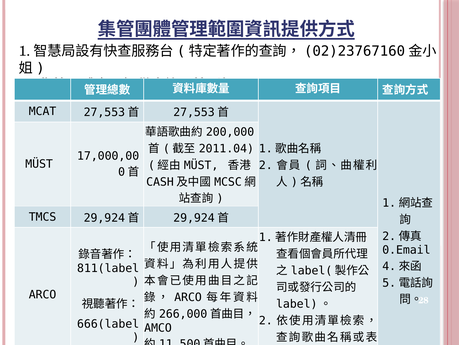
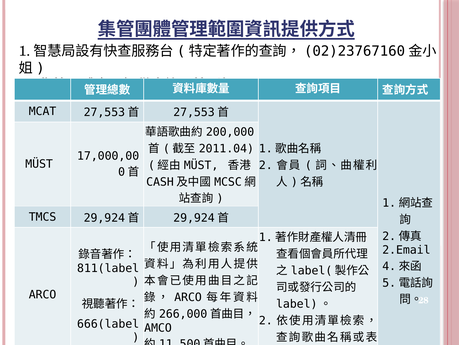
0.Email: 0.Email -> 2.Email
